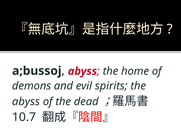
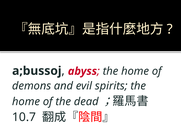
abyss at (26, 102): abyss -> home
